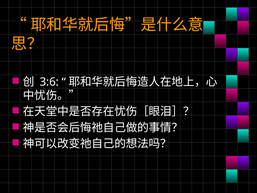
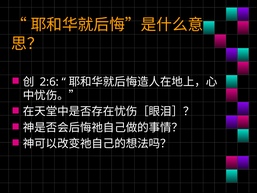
3:6: 3:6 -> 2:6
